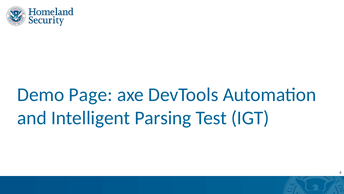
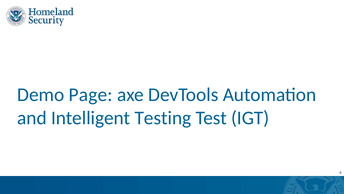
Parsing: Parsing -> Testing
